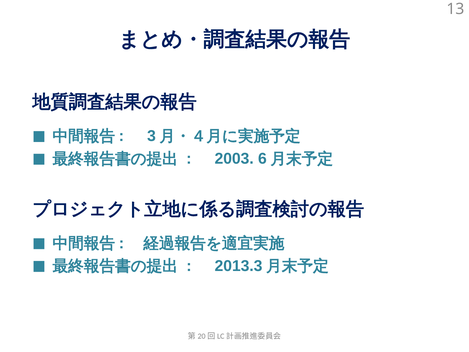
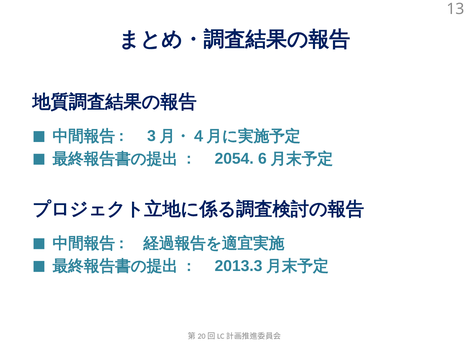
2003: 2003 -> 2054
